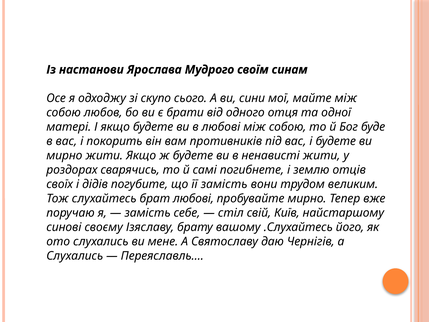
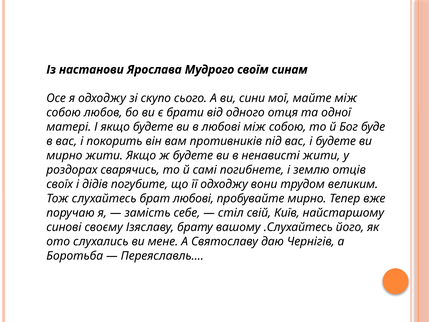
її замість: замість -> одходжу
Слухались at (75, 256): Слухались -> Боротьба
